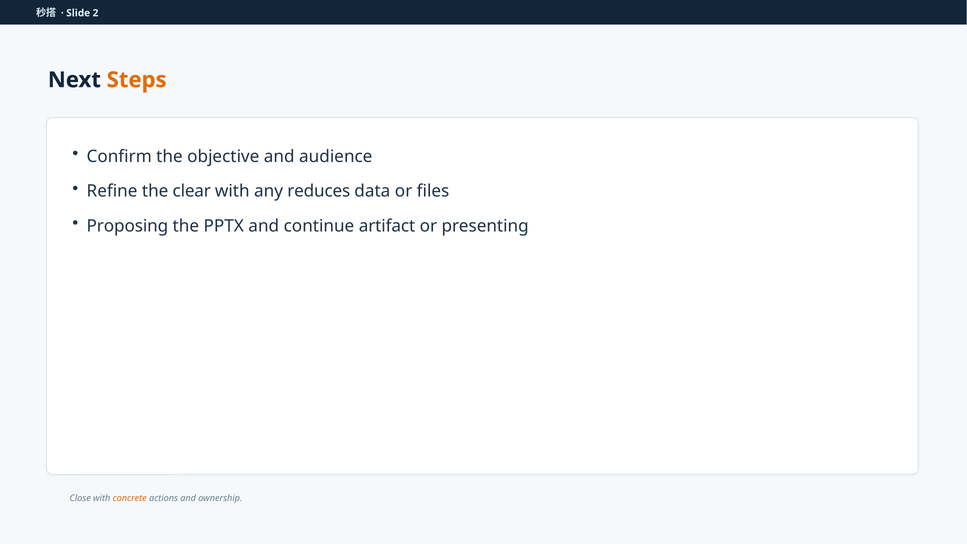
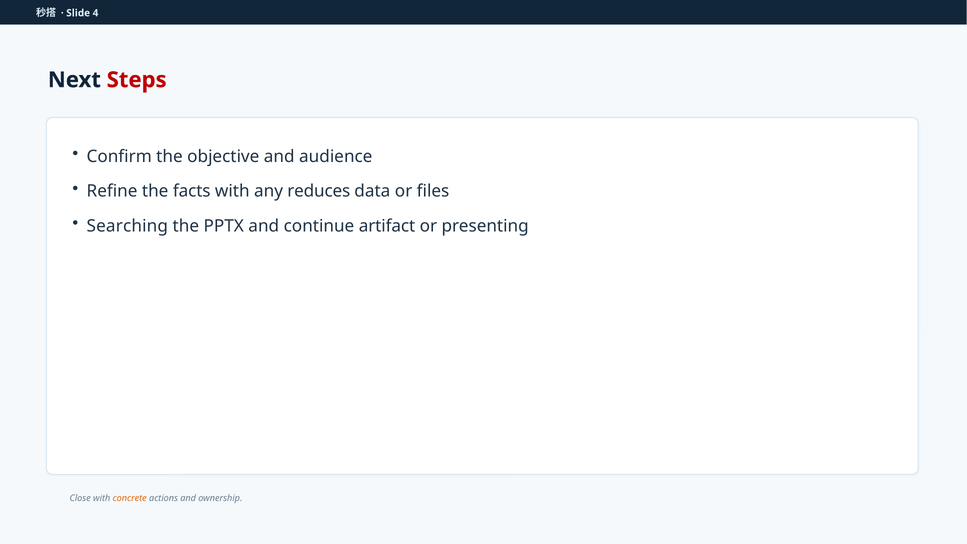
2: 2 -> 4
Steps colour: orange -> red
clear: clear -> facts
Proposing: Proposing -> Searching
